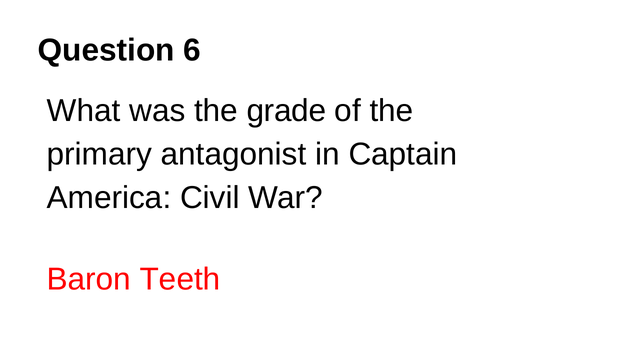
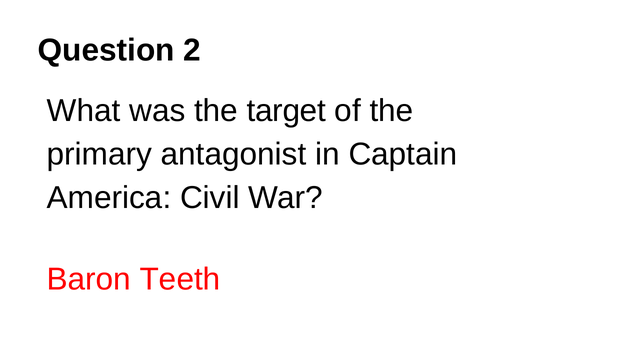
6: 6 -> 2
grade: grade -> target
